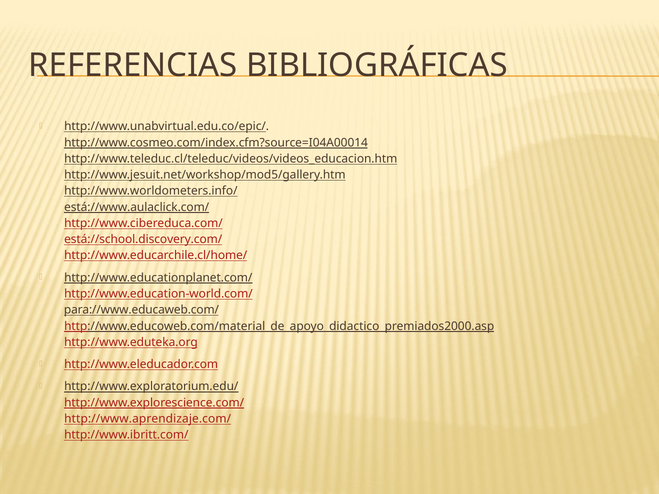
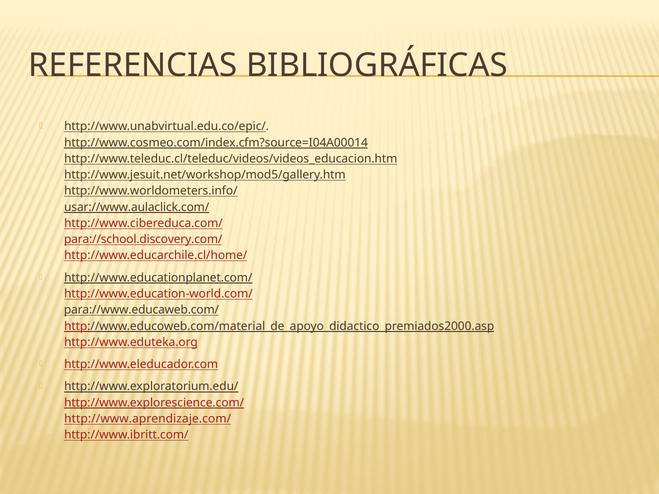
está://www.aulaclick.com/: está://www.aulaclick.com/ -> usar://www.aulaclick.com/
está://school.discovery.com/: está://school.discovery.com/ -> para://school.discovery.com/
